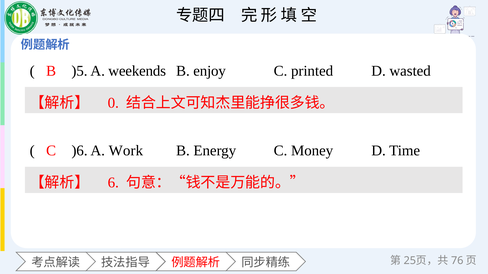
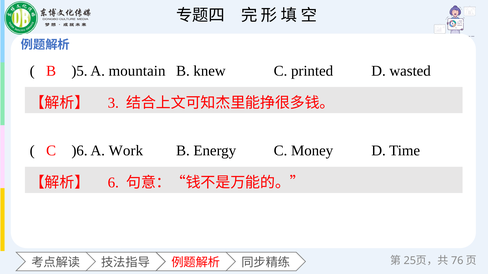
weekends: weekends -> mountain
enjoy: enjoy -> knew
0: 0 -> 3
